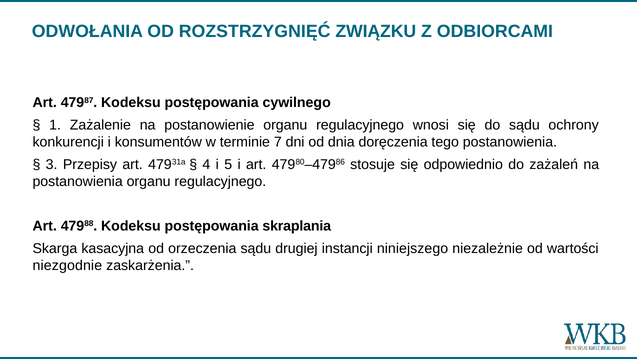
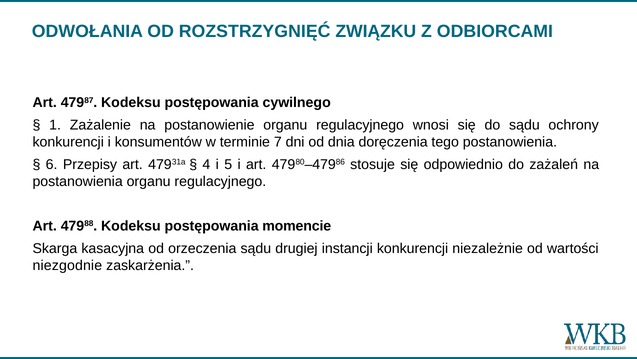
3: 3 -> 6
skraplania: skraplania -> momencie
instancji niniejszego: niniejszego -> konkurencji
